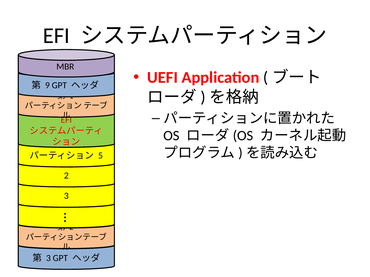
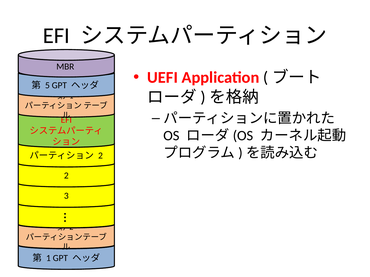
9: 9 -> 5
5 at (101, 156): 5 -> 2
3 at (48, 258): 3 -> 1
